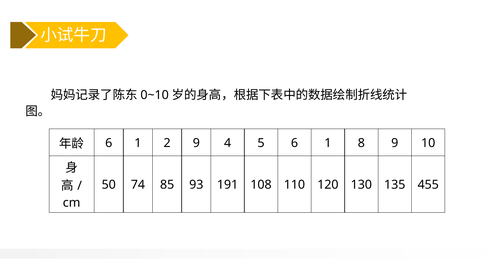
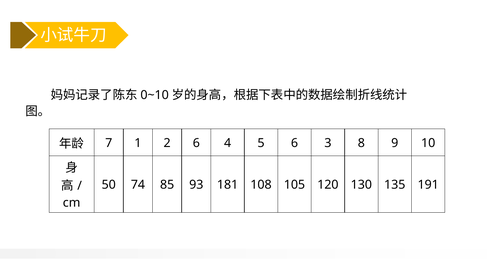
6 at (109, 143): 6 -> 7
2 9: 9 -> 6
5 6 1: 1 -> 3
191: 191 -> 181
110: 110 -> 105
455: 455 -> 191
